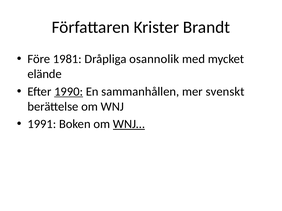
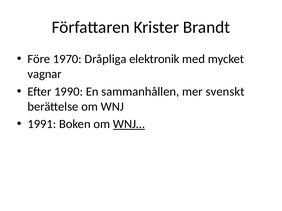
1981: 1981 -> 1970
osannolik: osannolik -> elektronik
elände: elände -> vagnar
1990 underline: present -> none
